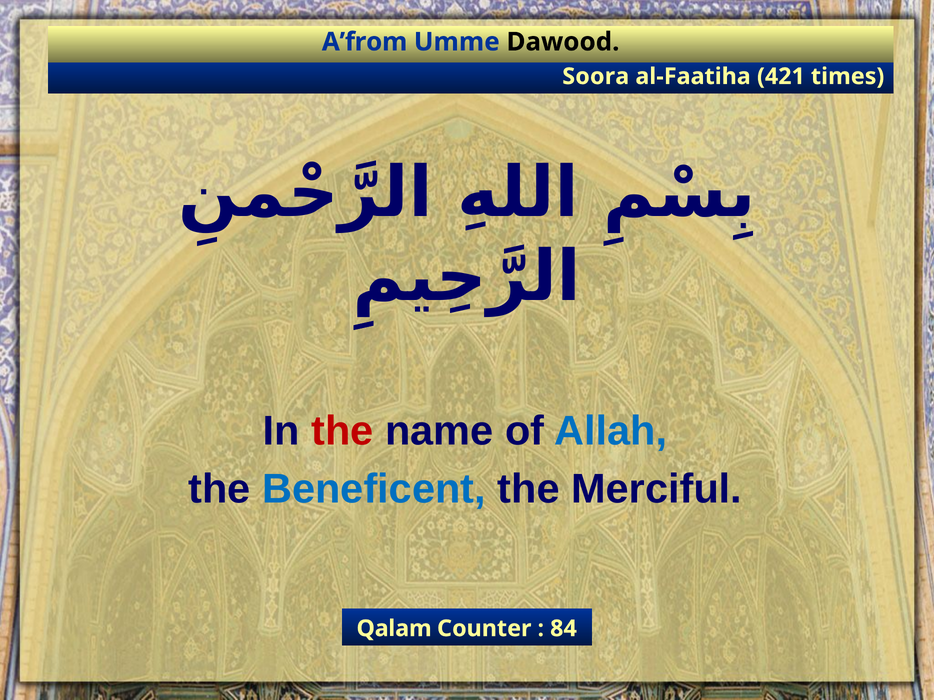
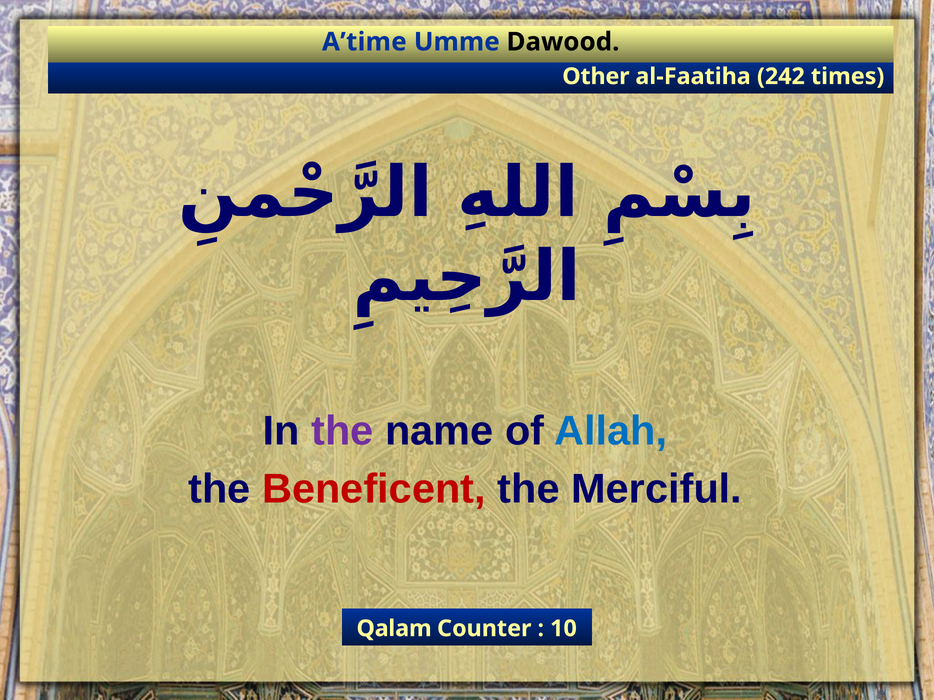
A’from: A’from -> A’time
Soora: Soora -> Other
421: 421 -> 242
the at (342, 431) colour: red -> purple
Beneficent colour: blue -> red
84: 84 -> 10
